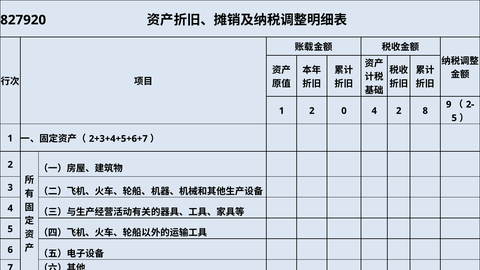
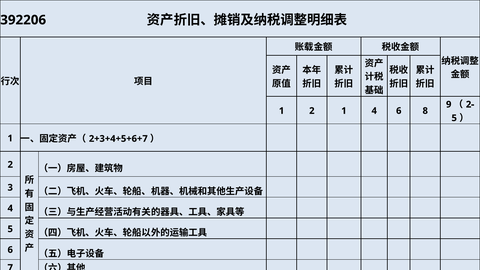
827920: 827920 -> 392206
2 0: 0 -> 1
4 2: 2 -> 6
